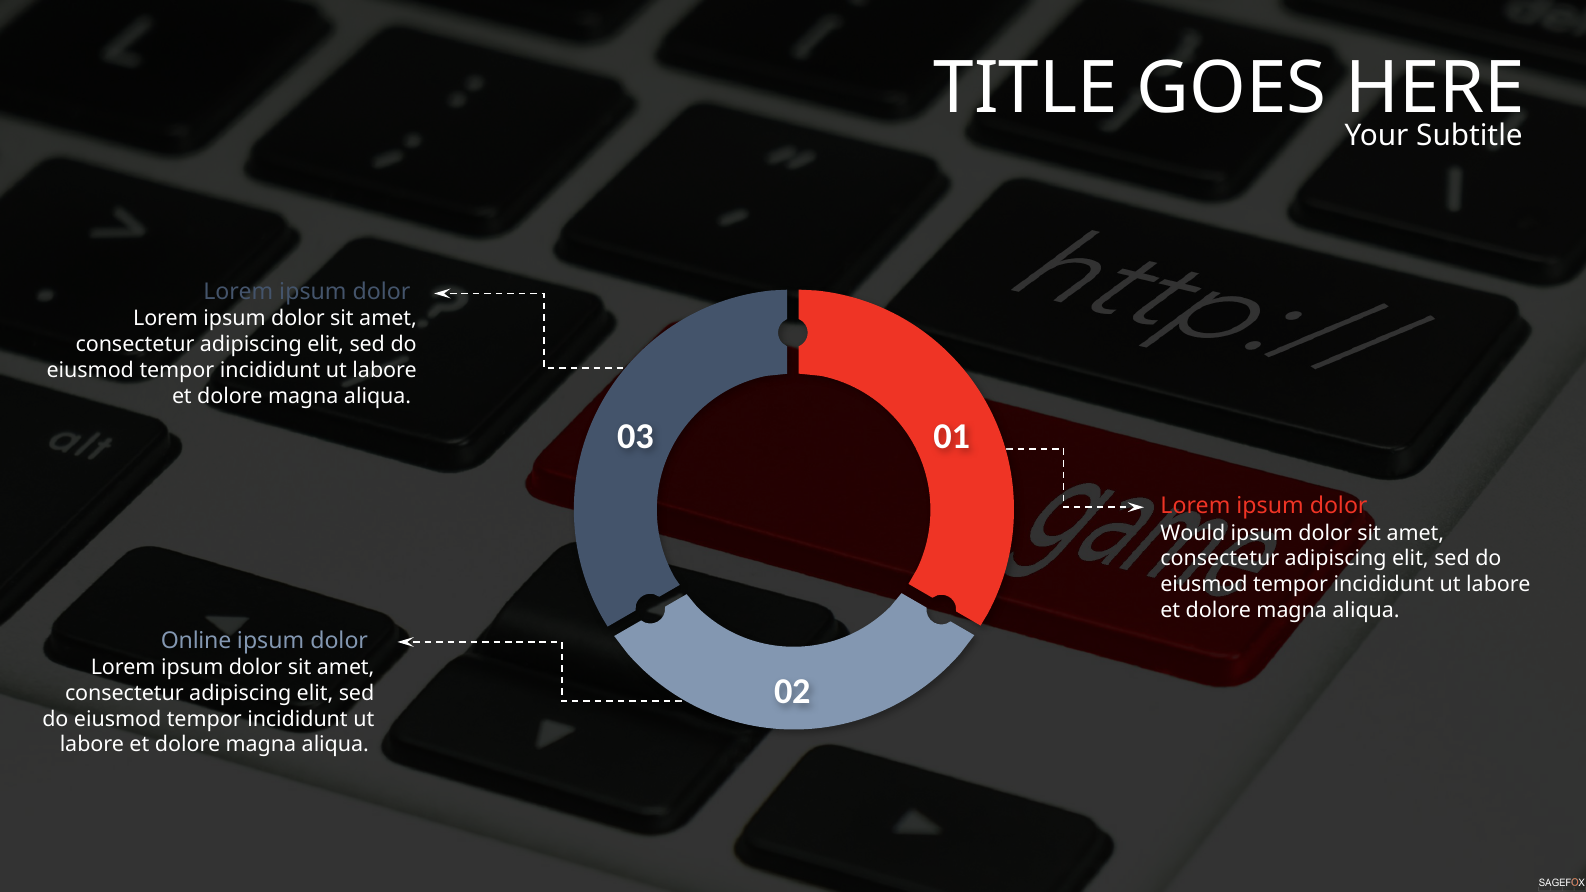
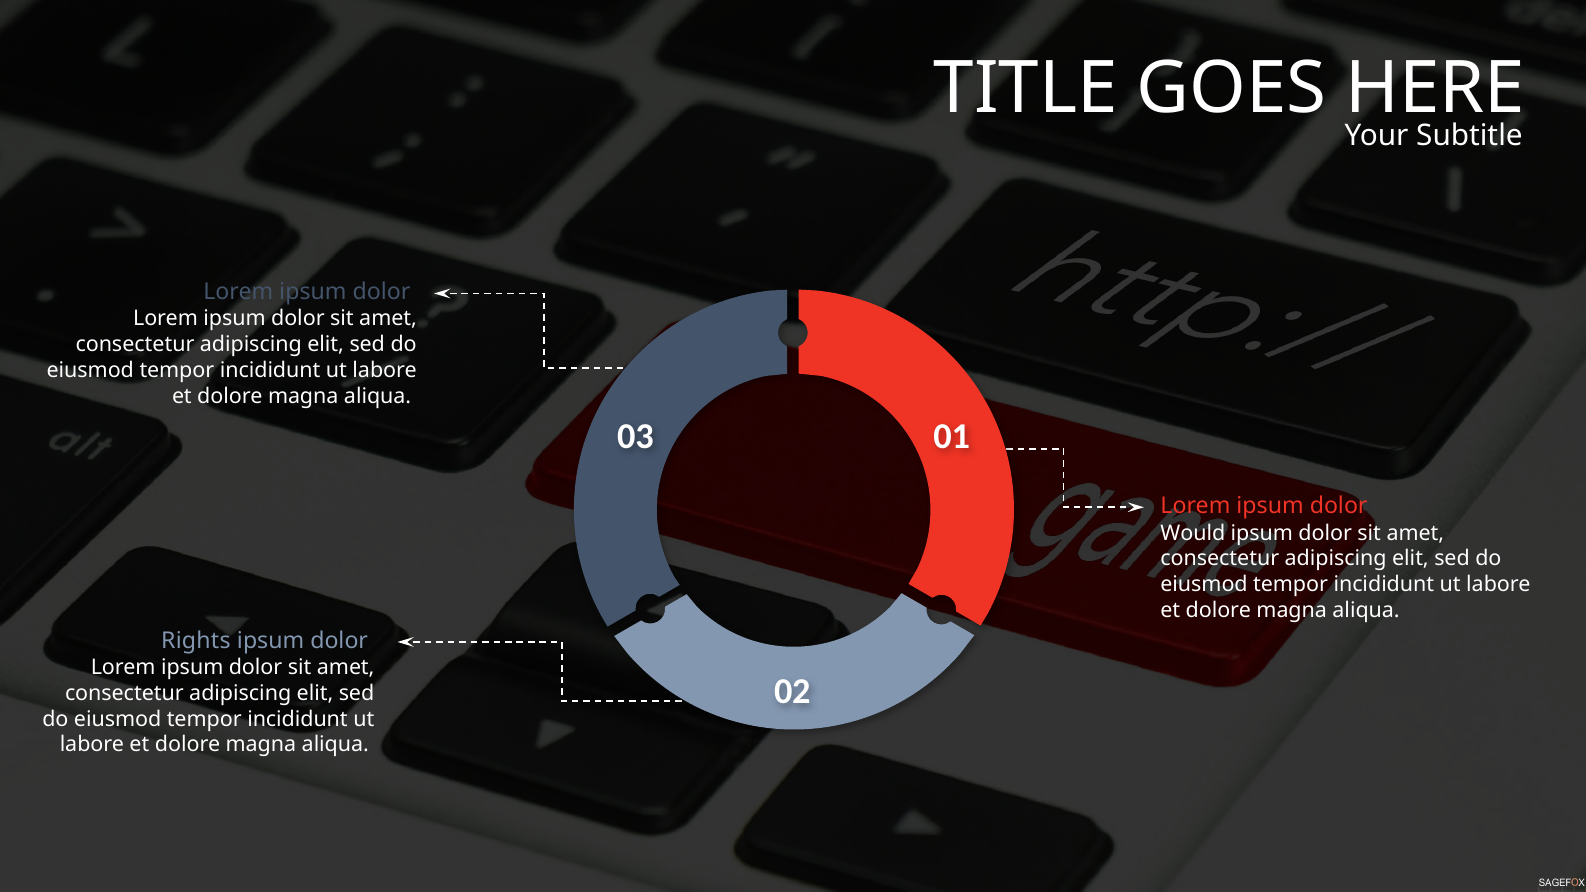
Online: Online -> Rights
